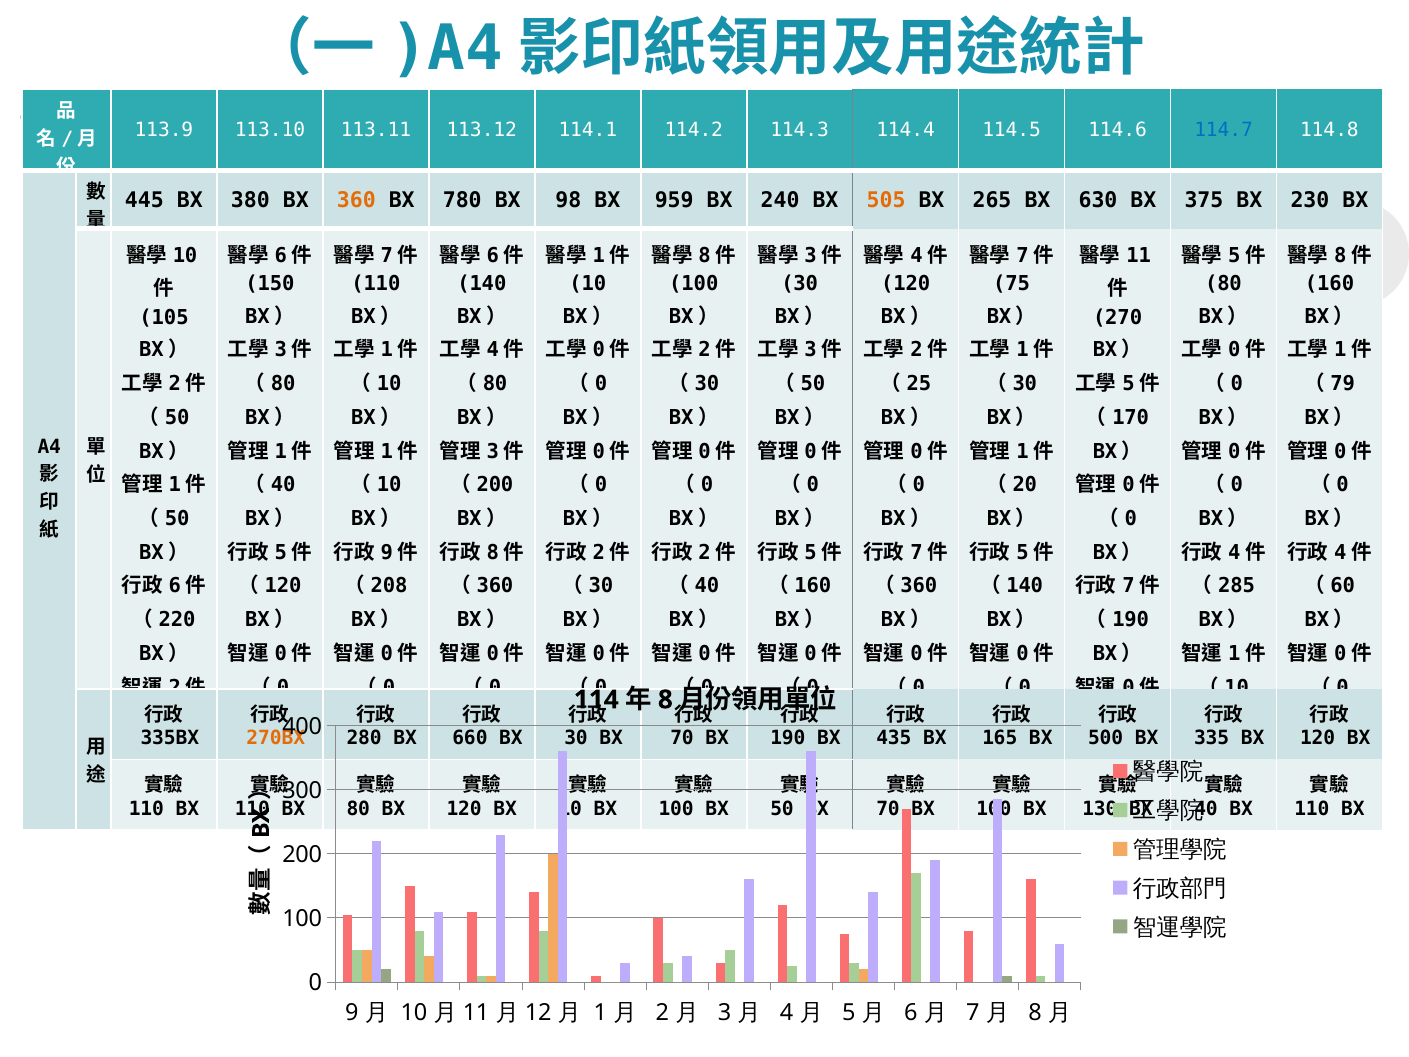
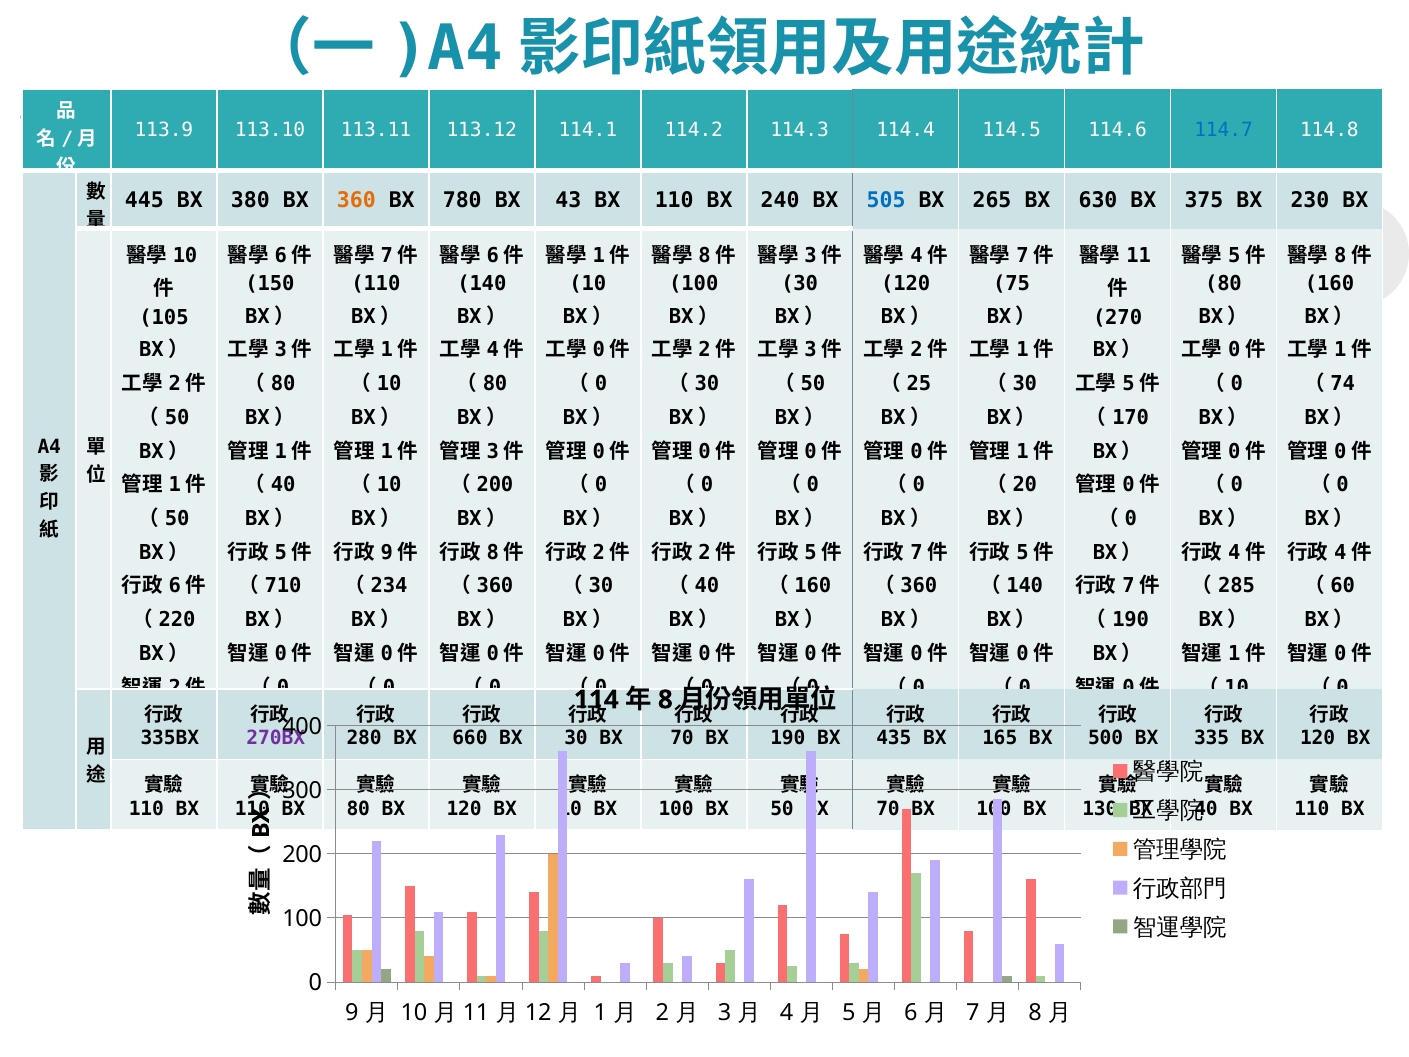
98: 98 -> 43
BX 959: 959 -> 110
505 colour: orange -> blue
79: 79 -> 74
120 at (283, 586): 120 -> 710
208: 208 -> 234
270BX colour: orange -> purple
